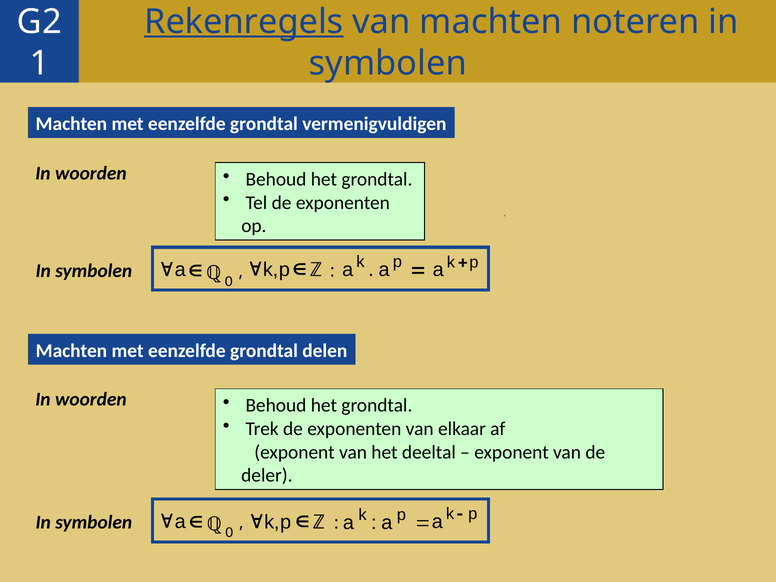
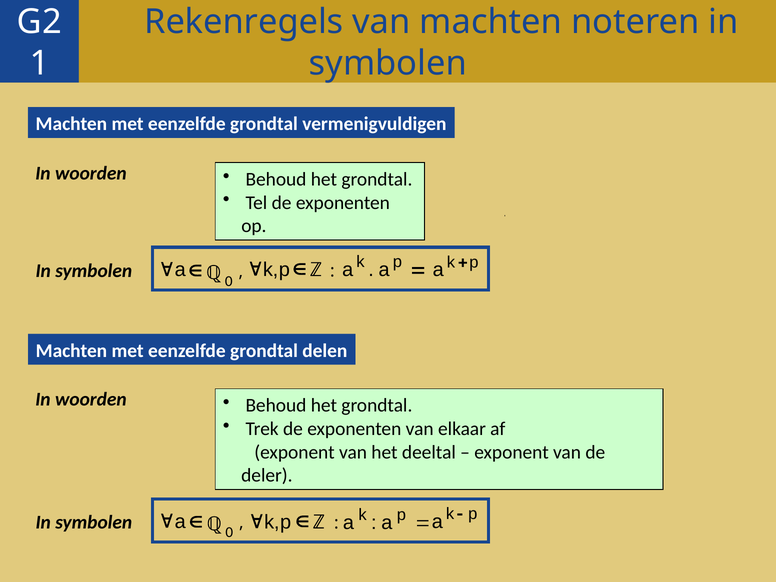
Rekenregels underline: present -> none
